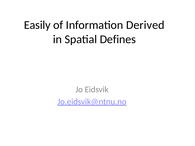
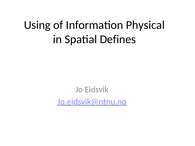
Easily: Easily -> Using
Derived: Derived -> Physical
